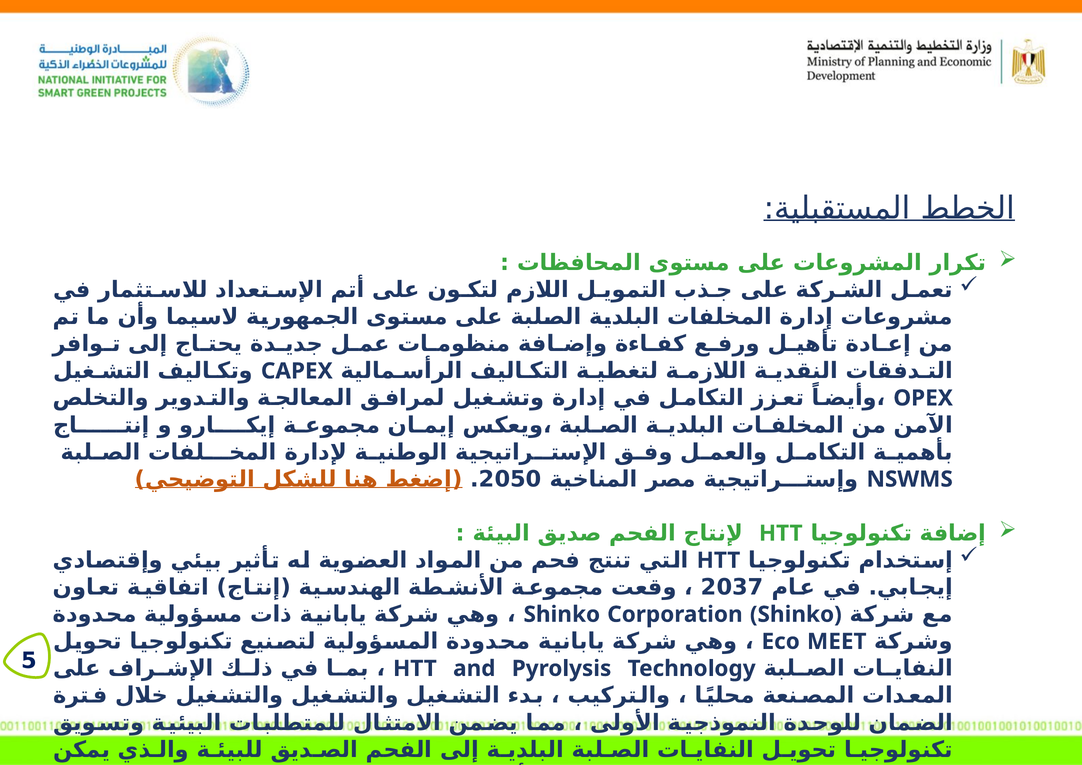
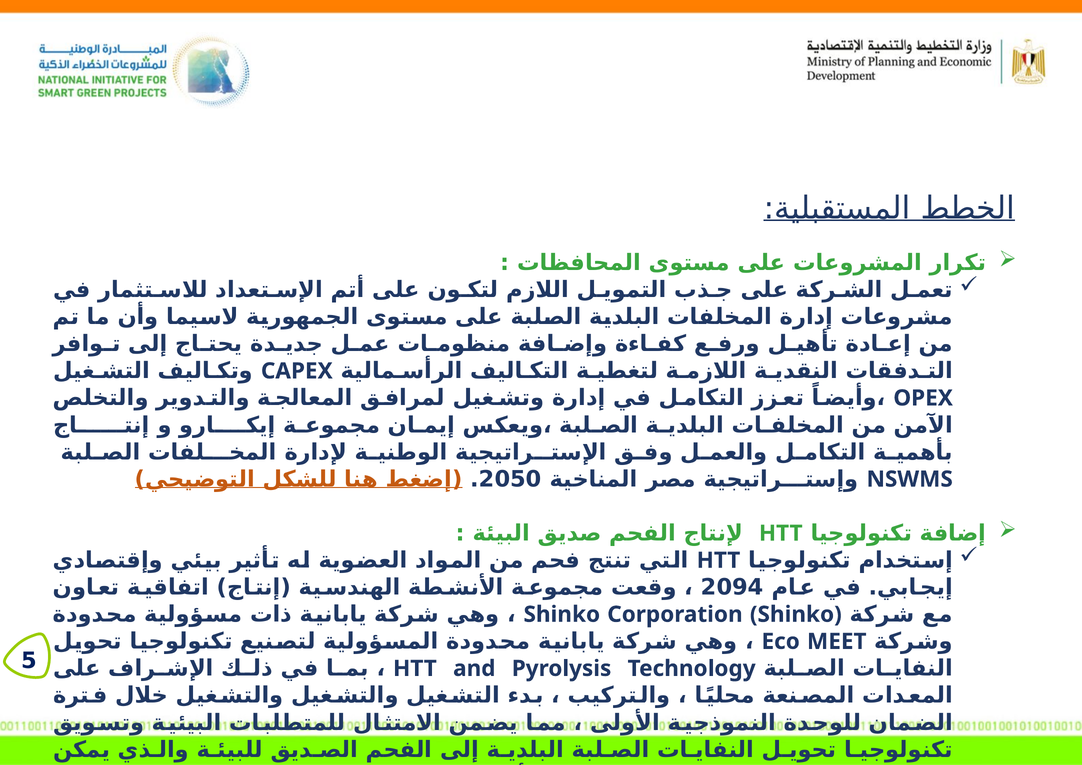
2037: 2037 -> 2094
